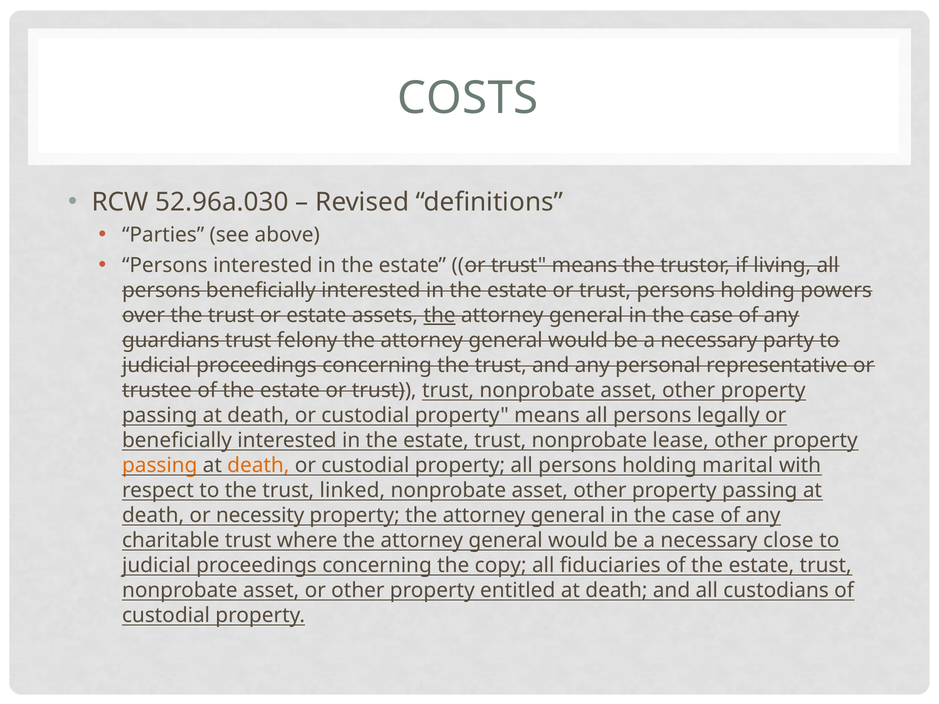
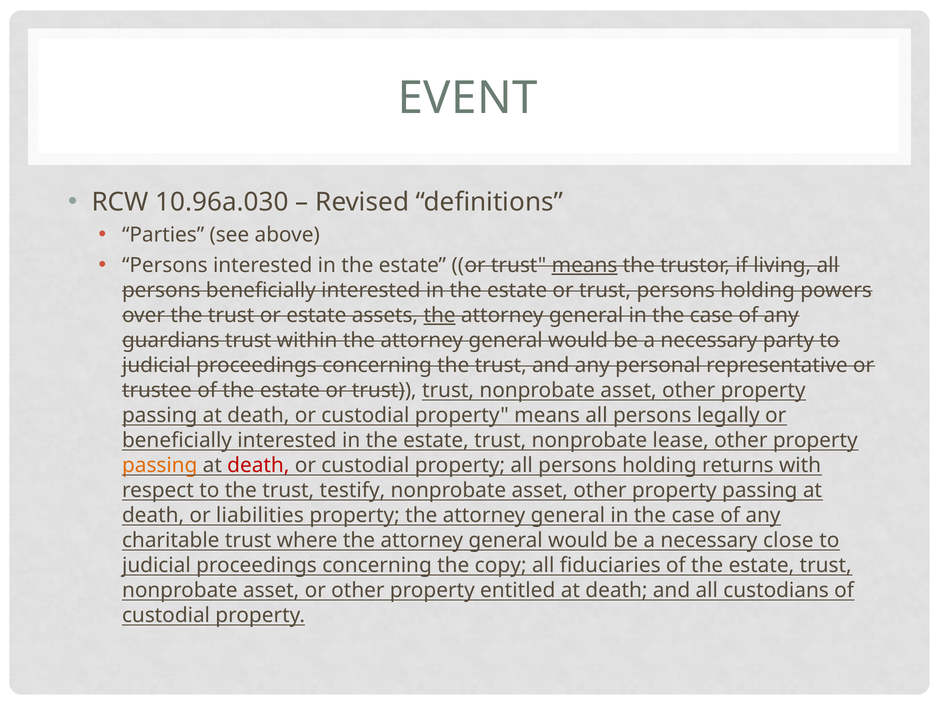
COSTS: COSTS -> EVENT
52.96a.030: 52.96a.030 -> 10.96a.030
means at (585, 265) underline: none -> present
felony: felony -> within
death at (258, 466) colour: orange -> red
marital: marital -> returns
linked: linked -> testify
necessity: necessity -> liabilities
